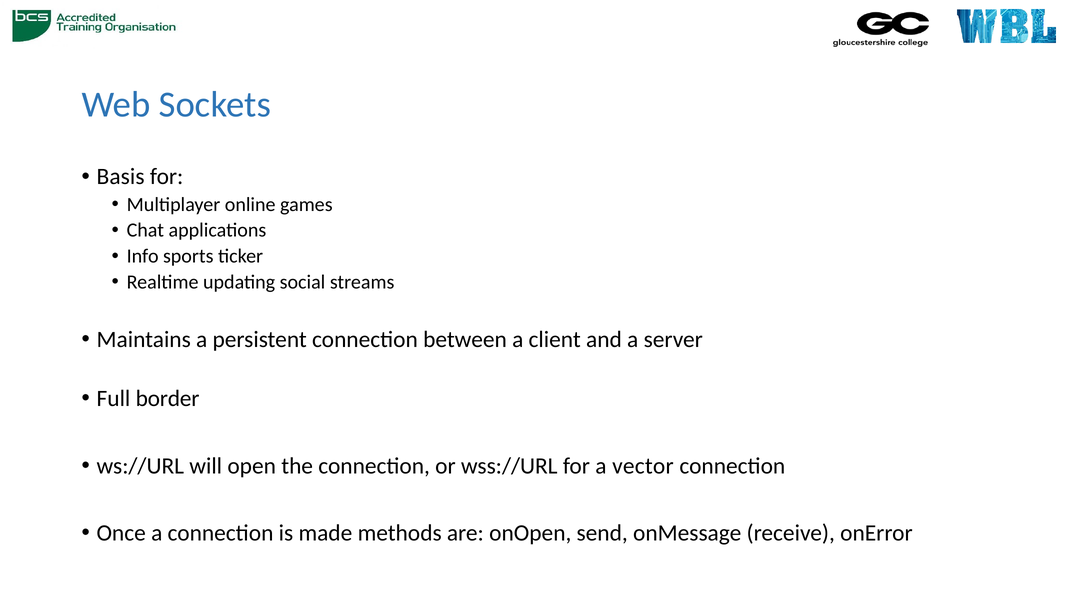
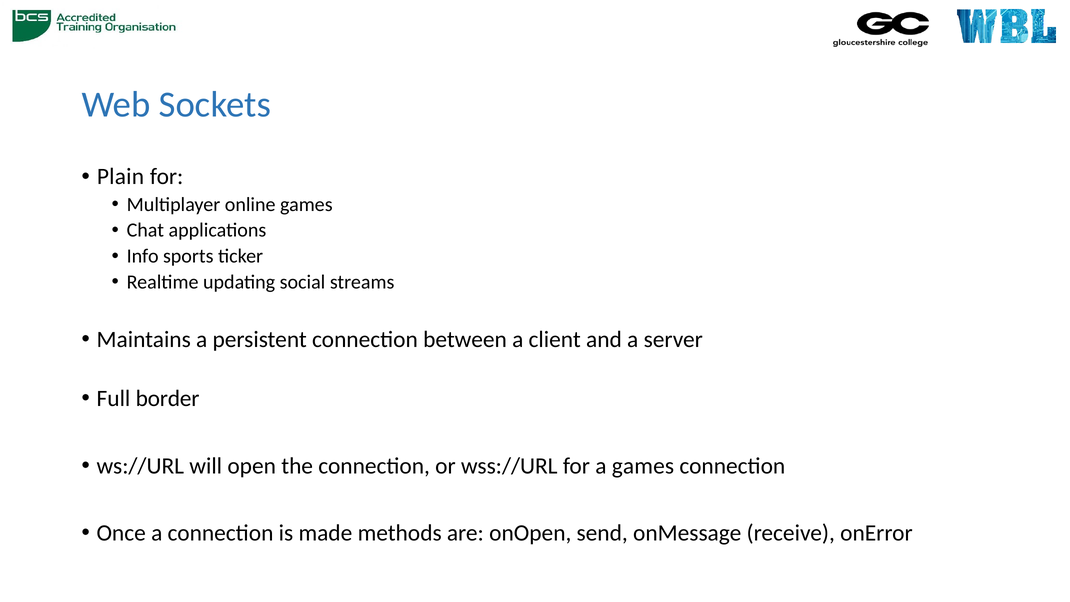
Basis: Basis -> Plain
a vector: vector -> games
